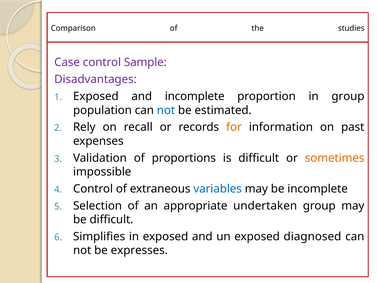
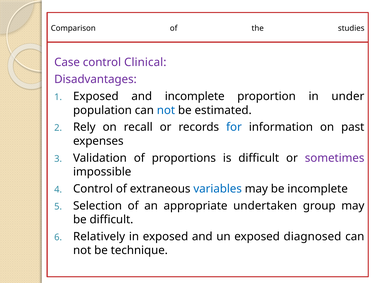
Sample: Sample -> Clinical
in group: group -> under
for colour: orange -> blue
sometimes colour: orange -> purple
Simplifies: Simplifies -> Relatively
expresses: expresses -> technique
